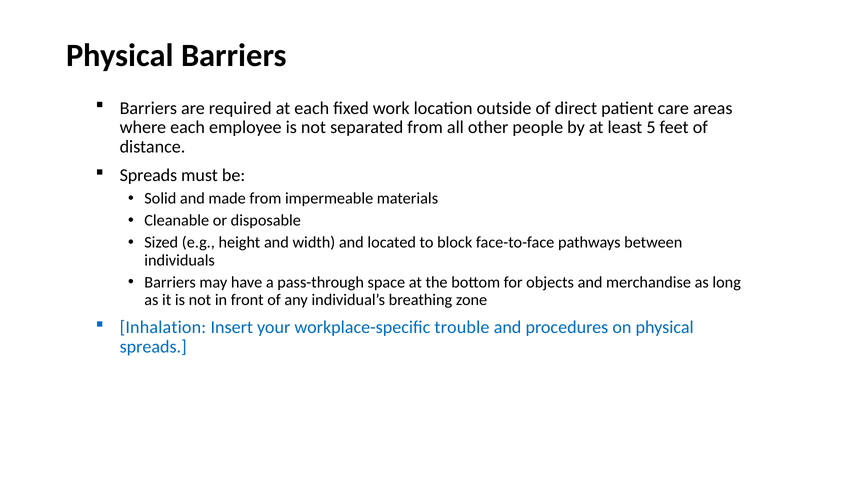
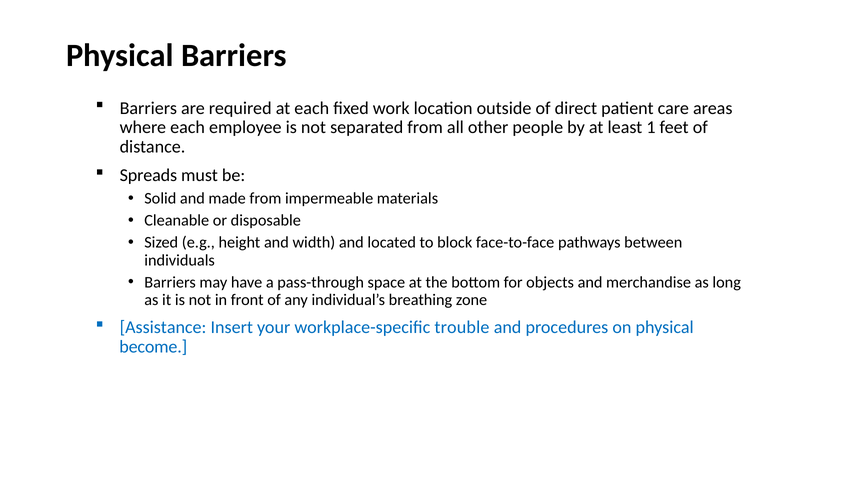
5: 5 -> 1
Inhalation: Inhalation -> Assistance
spreads at (153, 347): spreads -> become
